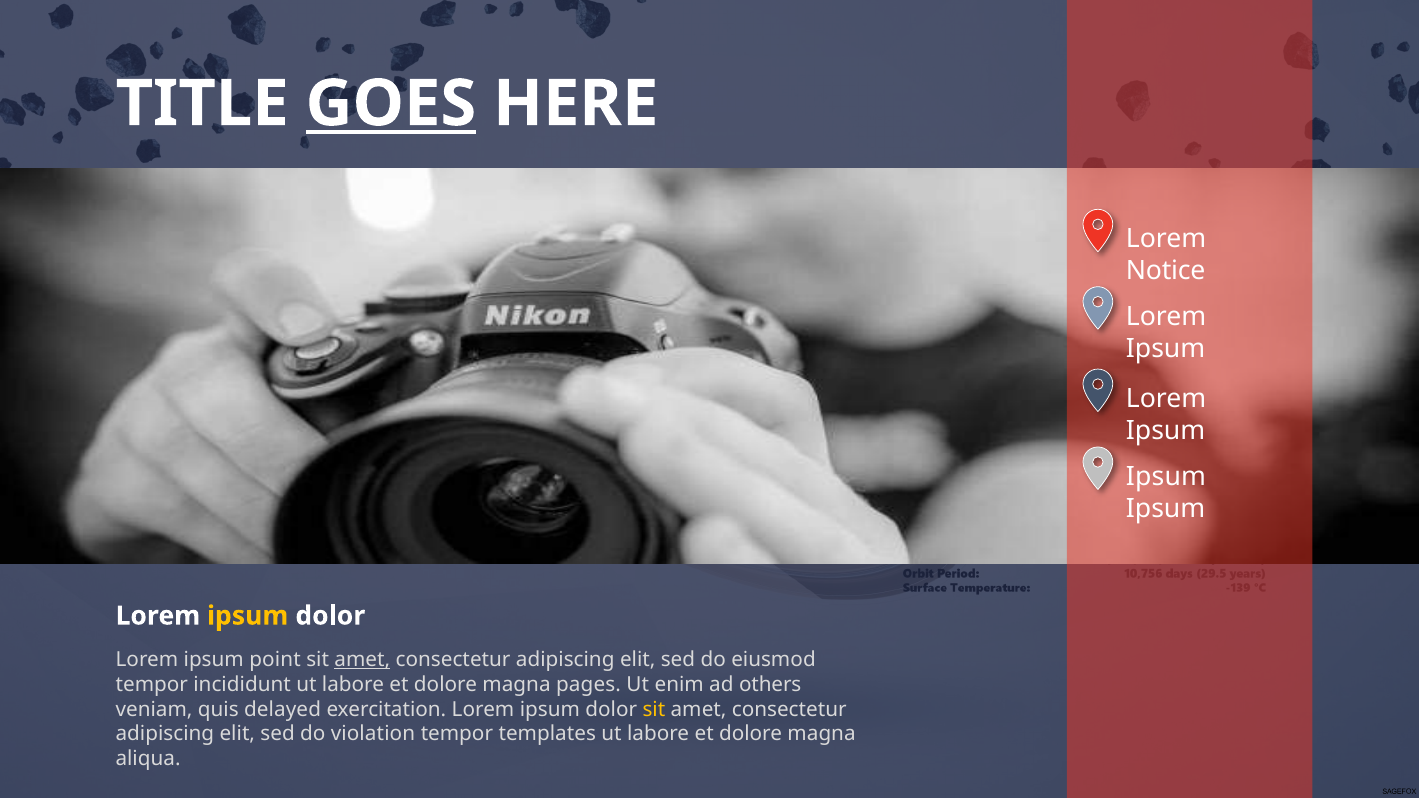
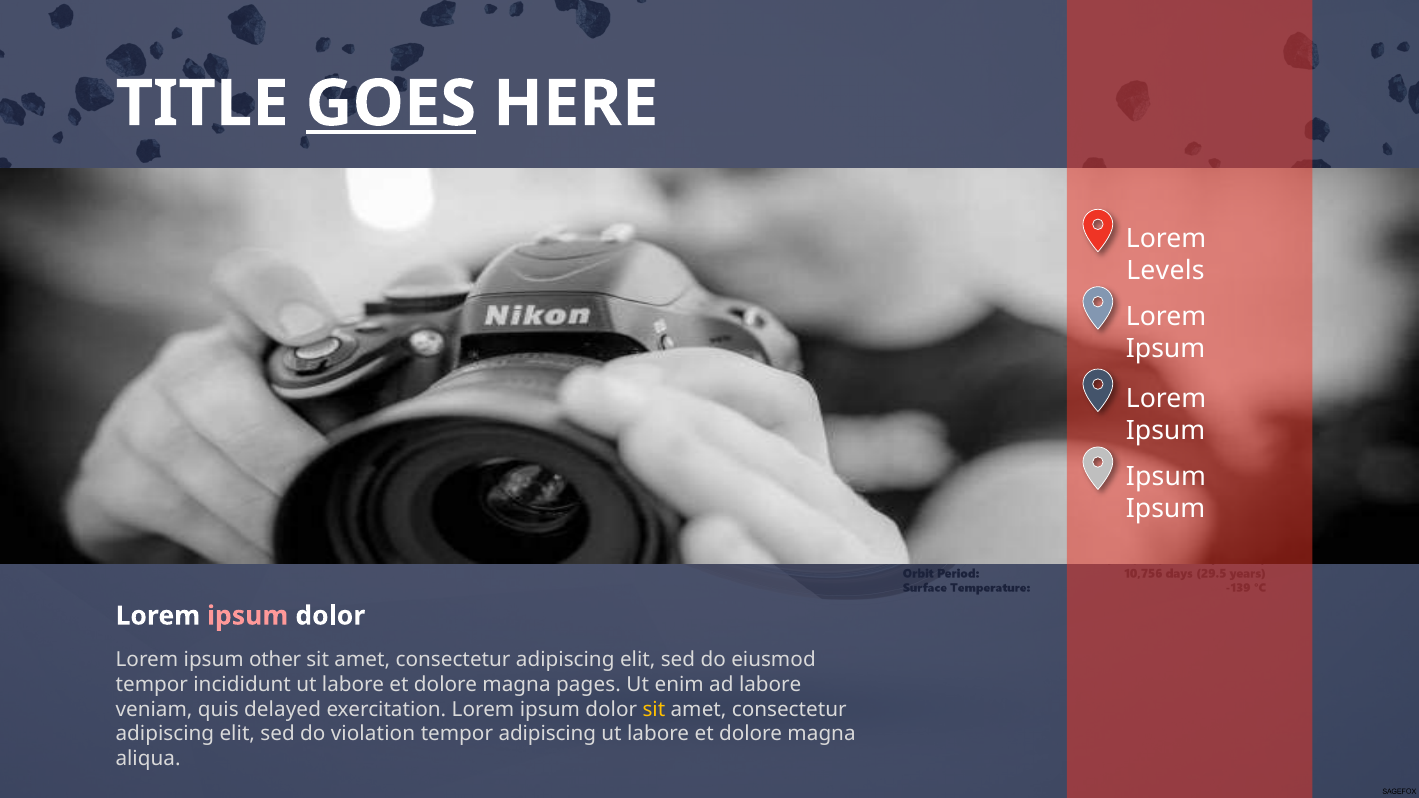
Notice: Notice -> Levels
ipsum at (248, 616) colour: yellow -> pink
point: point -> other
amet at (362, 660) underline: present -> none
ad others: others -> labore
tempor templates: templates -> adipiscing
